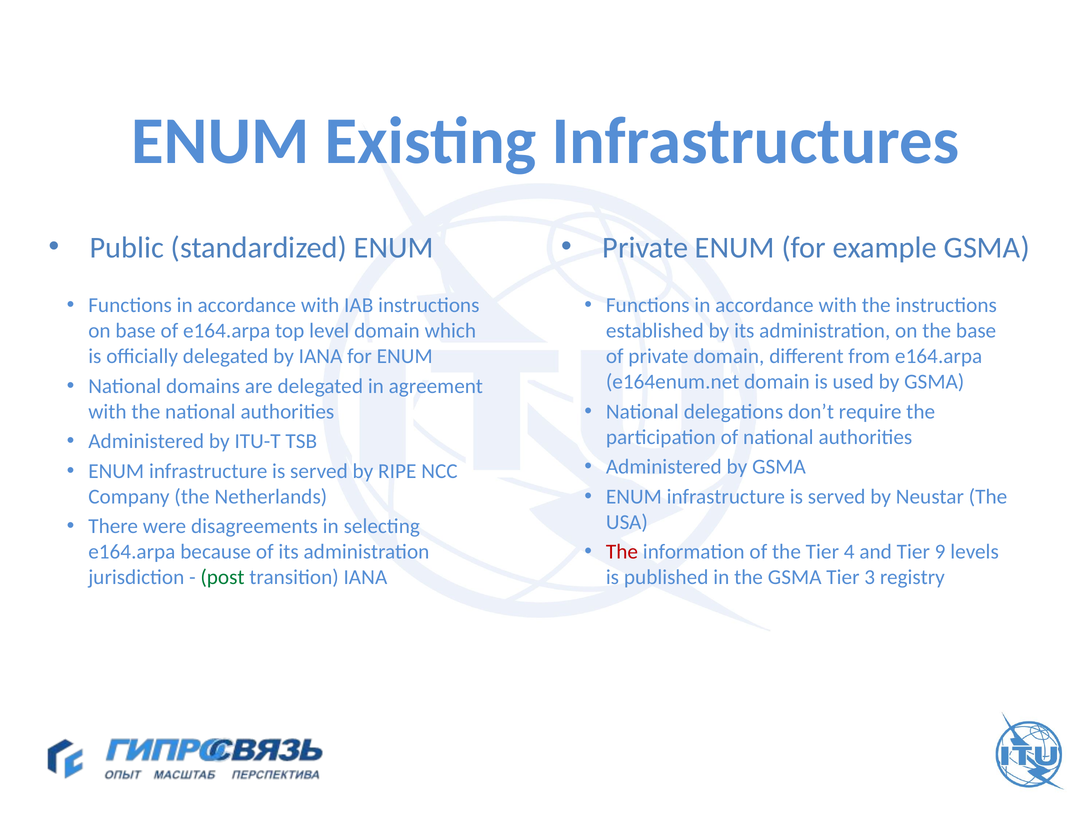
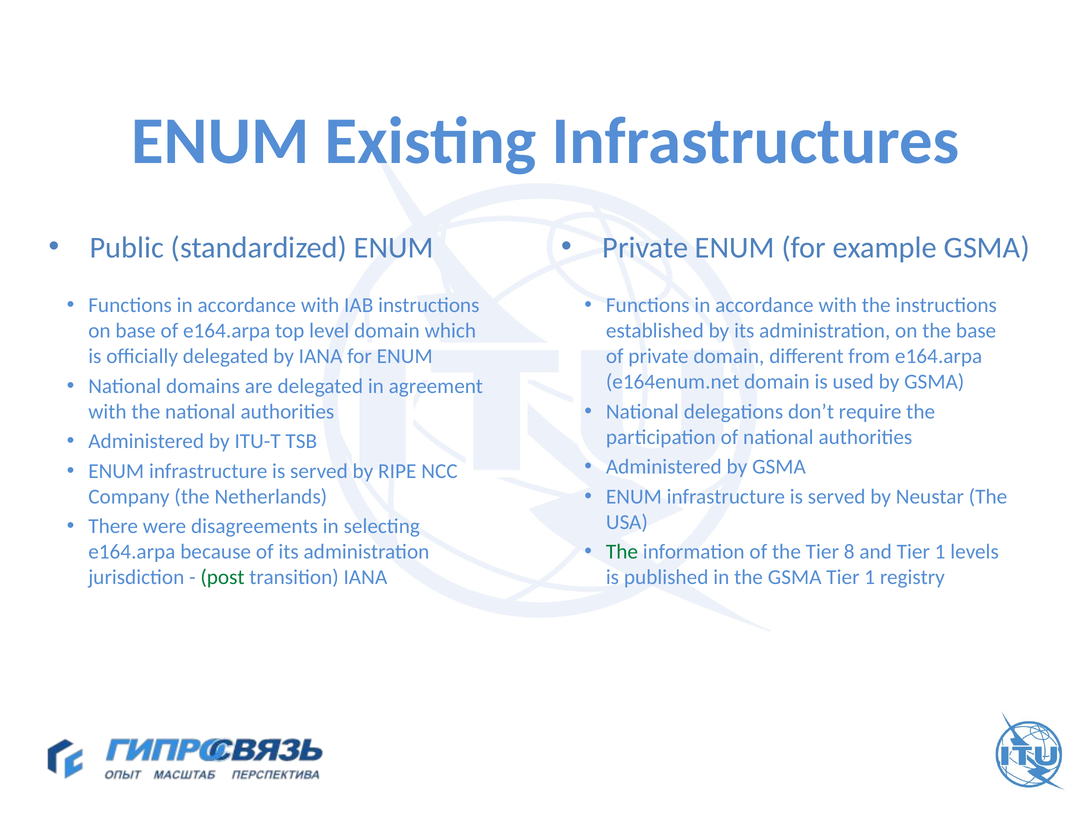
The at (622, 552) colour: red -> green
4: 4 -> 8
and Tier 9: 9 -> 1
GSMA Tier 3: 3 -> 1
